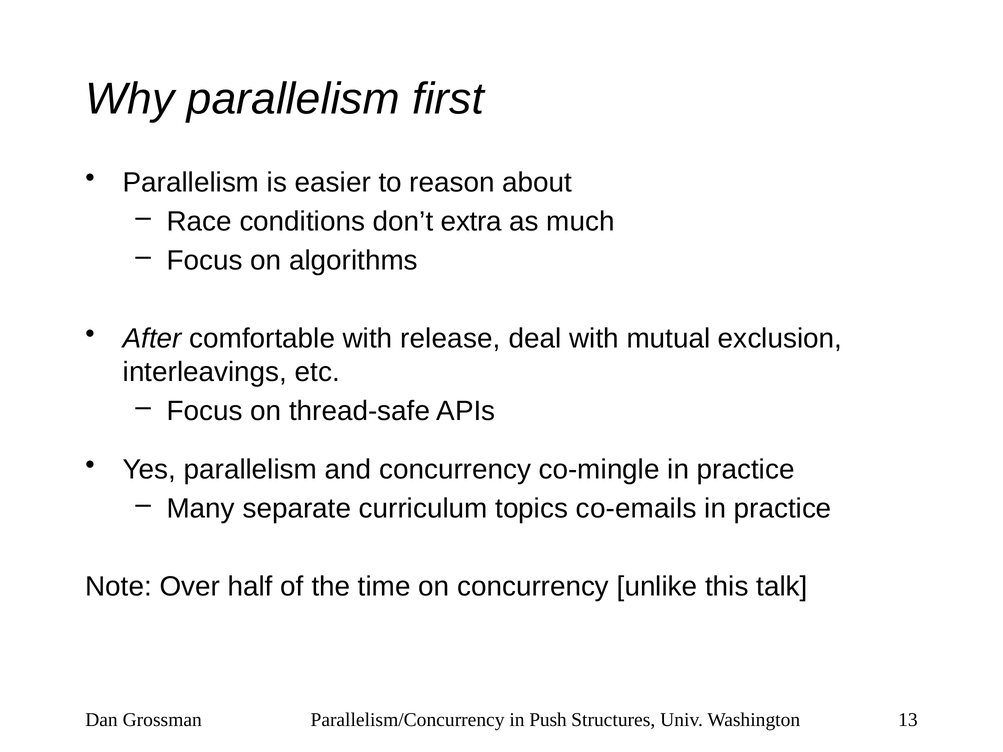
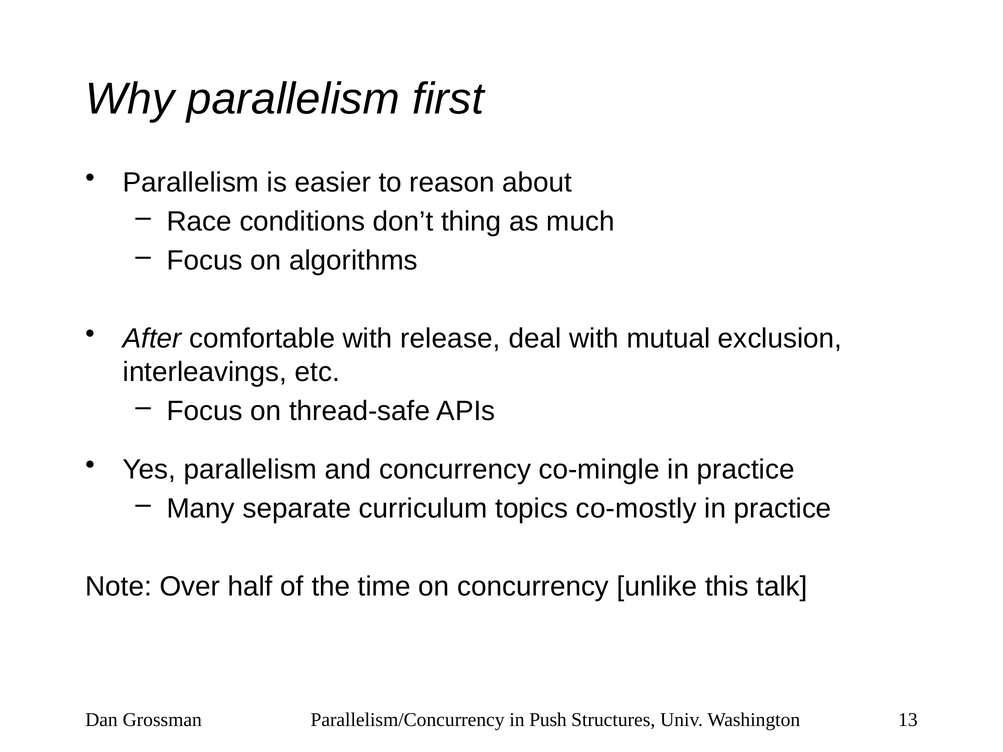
extra: extra -> thing
co-emails: co-emails -> co-mostly
